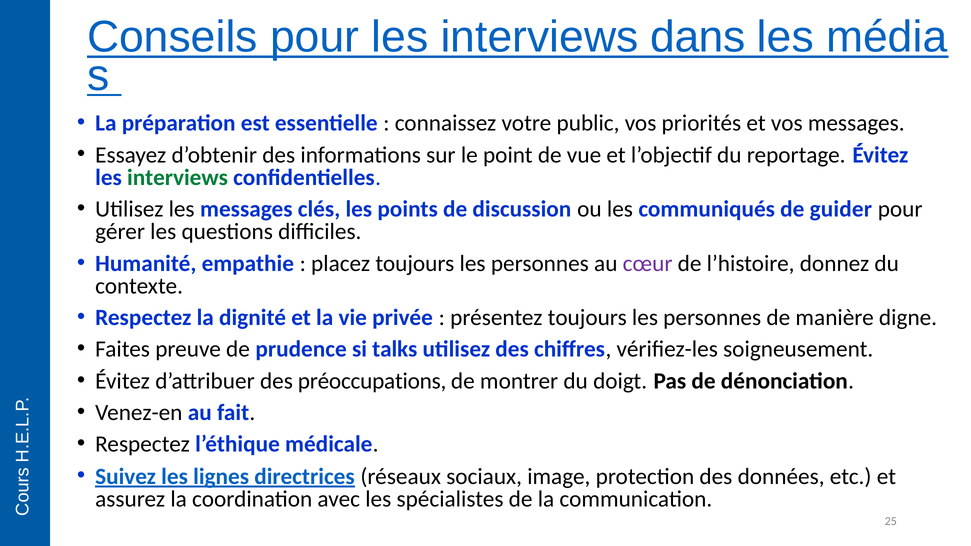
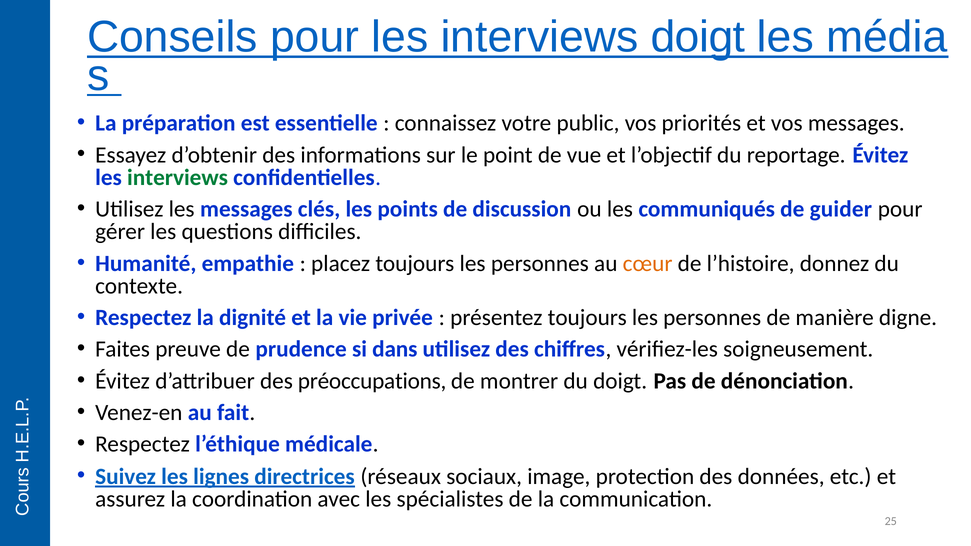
interviews dans: dans -> doigt
cœur colour: purple -> orange
talks: talks -> dans
